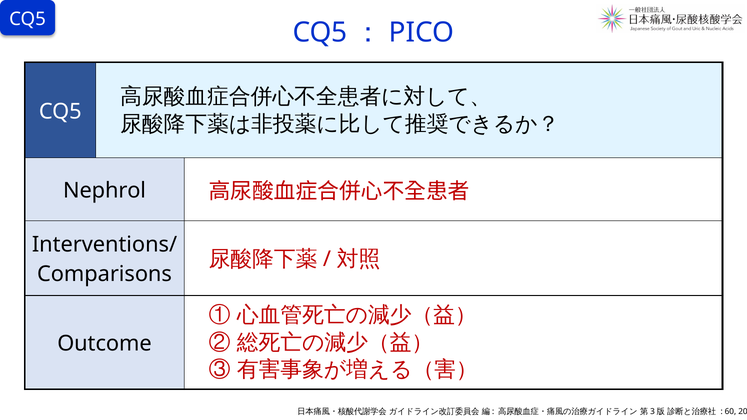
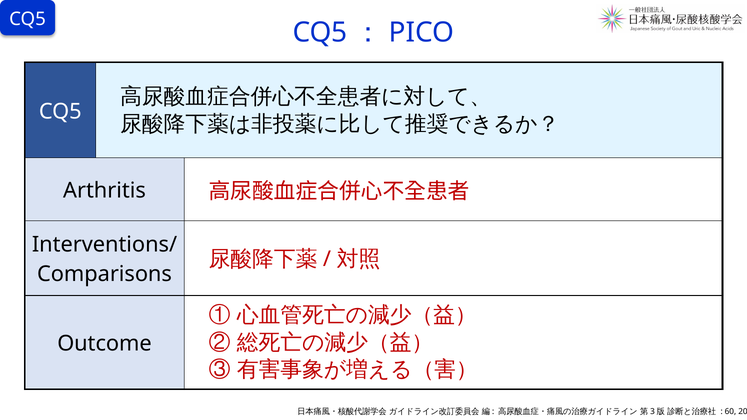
Nephrol: Nephrol -> Arthritis
